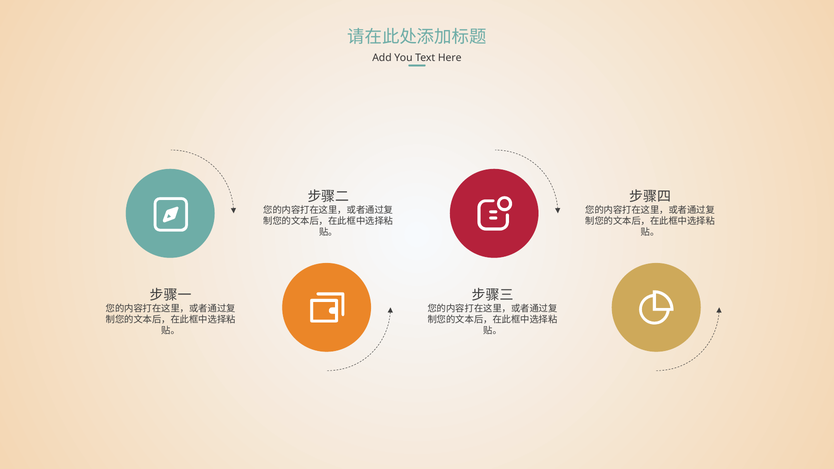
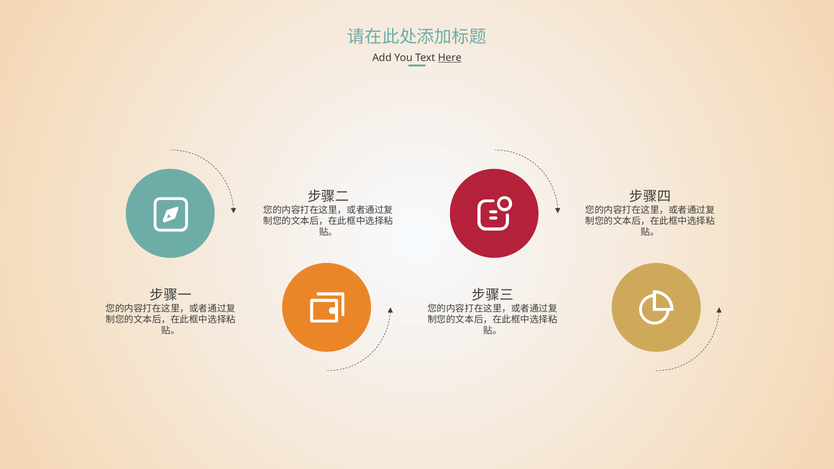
Here underline: none -> present
